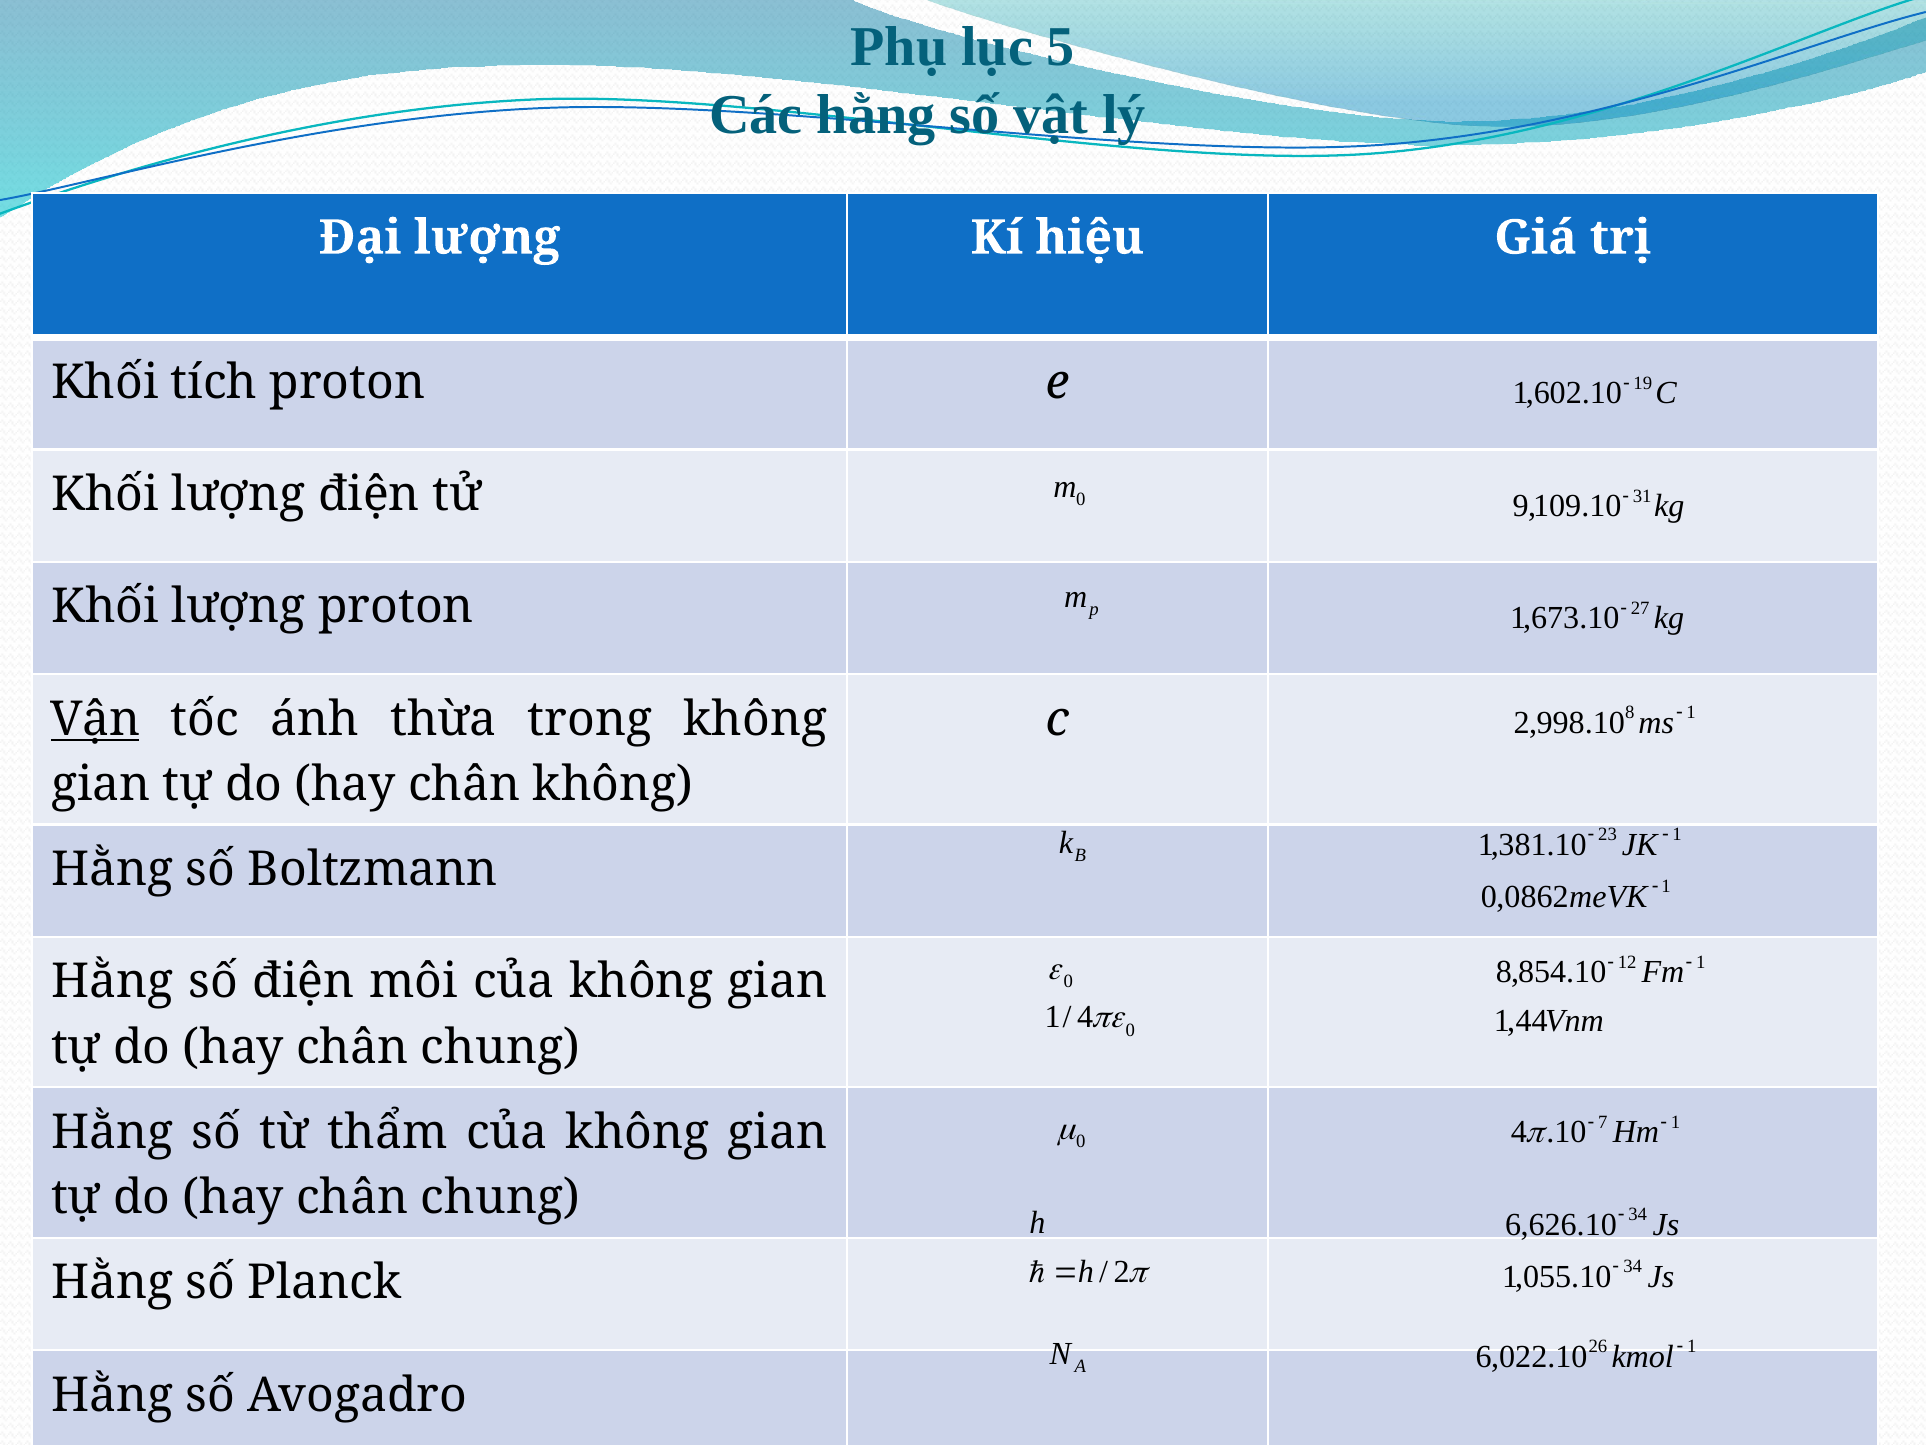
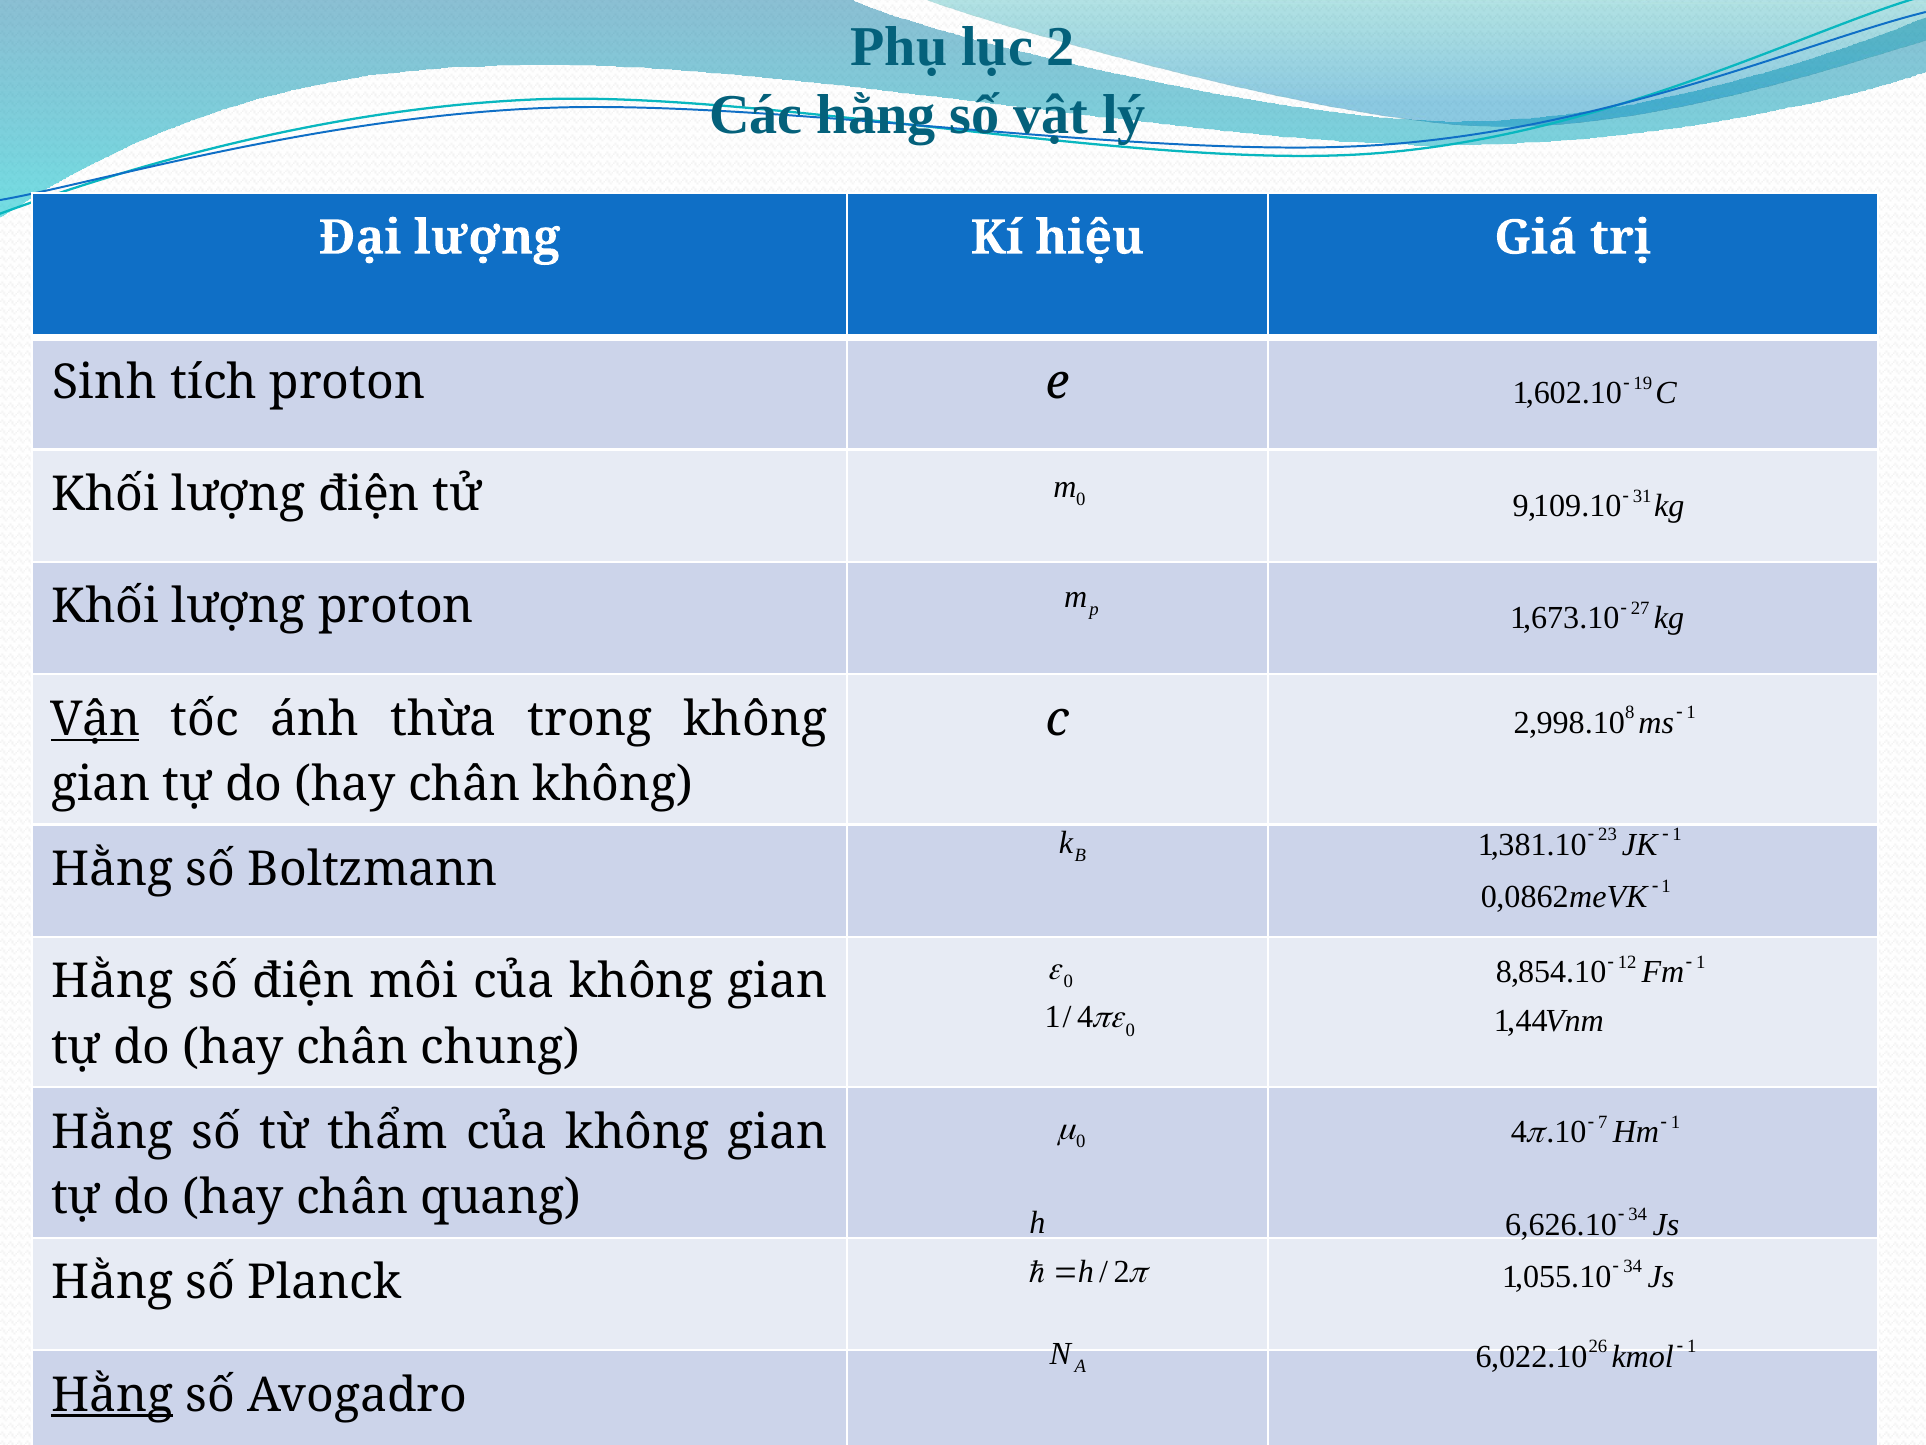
lục 5: 5 -> 2
Khối at (105, 382): Khối -> Sinh
chung at (501, 1198): chung -> quang
Hằng at (112, 1395) underline: none -> present
